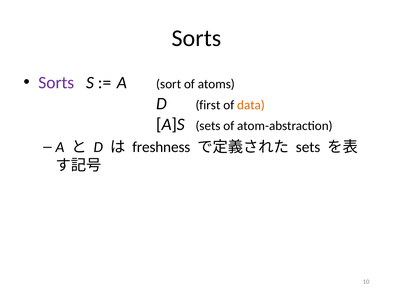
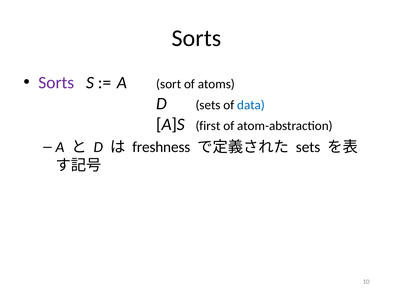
D first: first -> sets
data colour: orange -> blue
A]S sets: sets -> first
